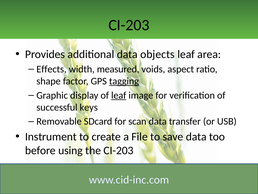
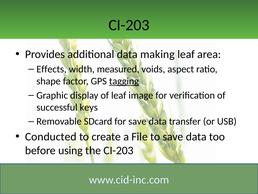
objects: objects -> making
leaf at (119, 95) underline: present -> none
for scan: scan -> save
Instrument: Instrument -> Conducted
